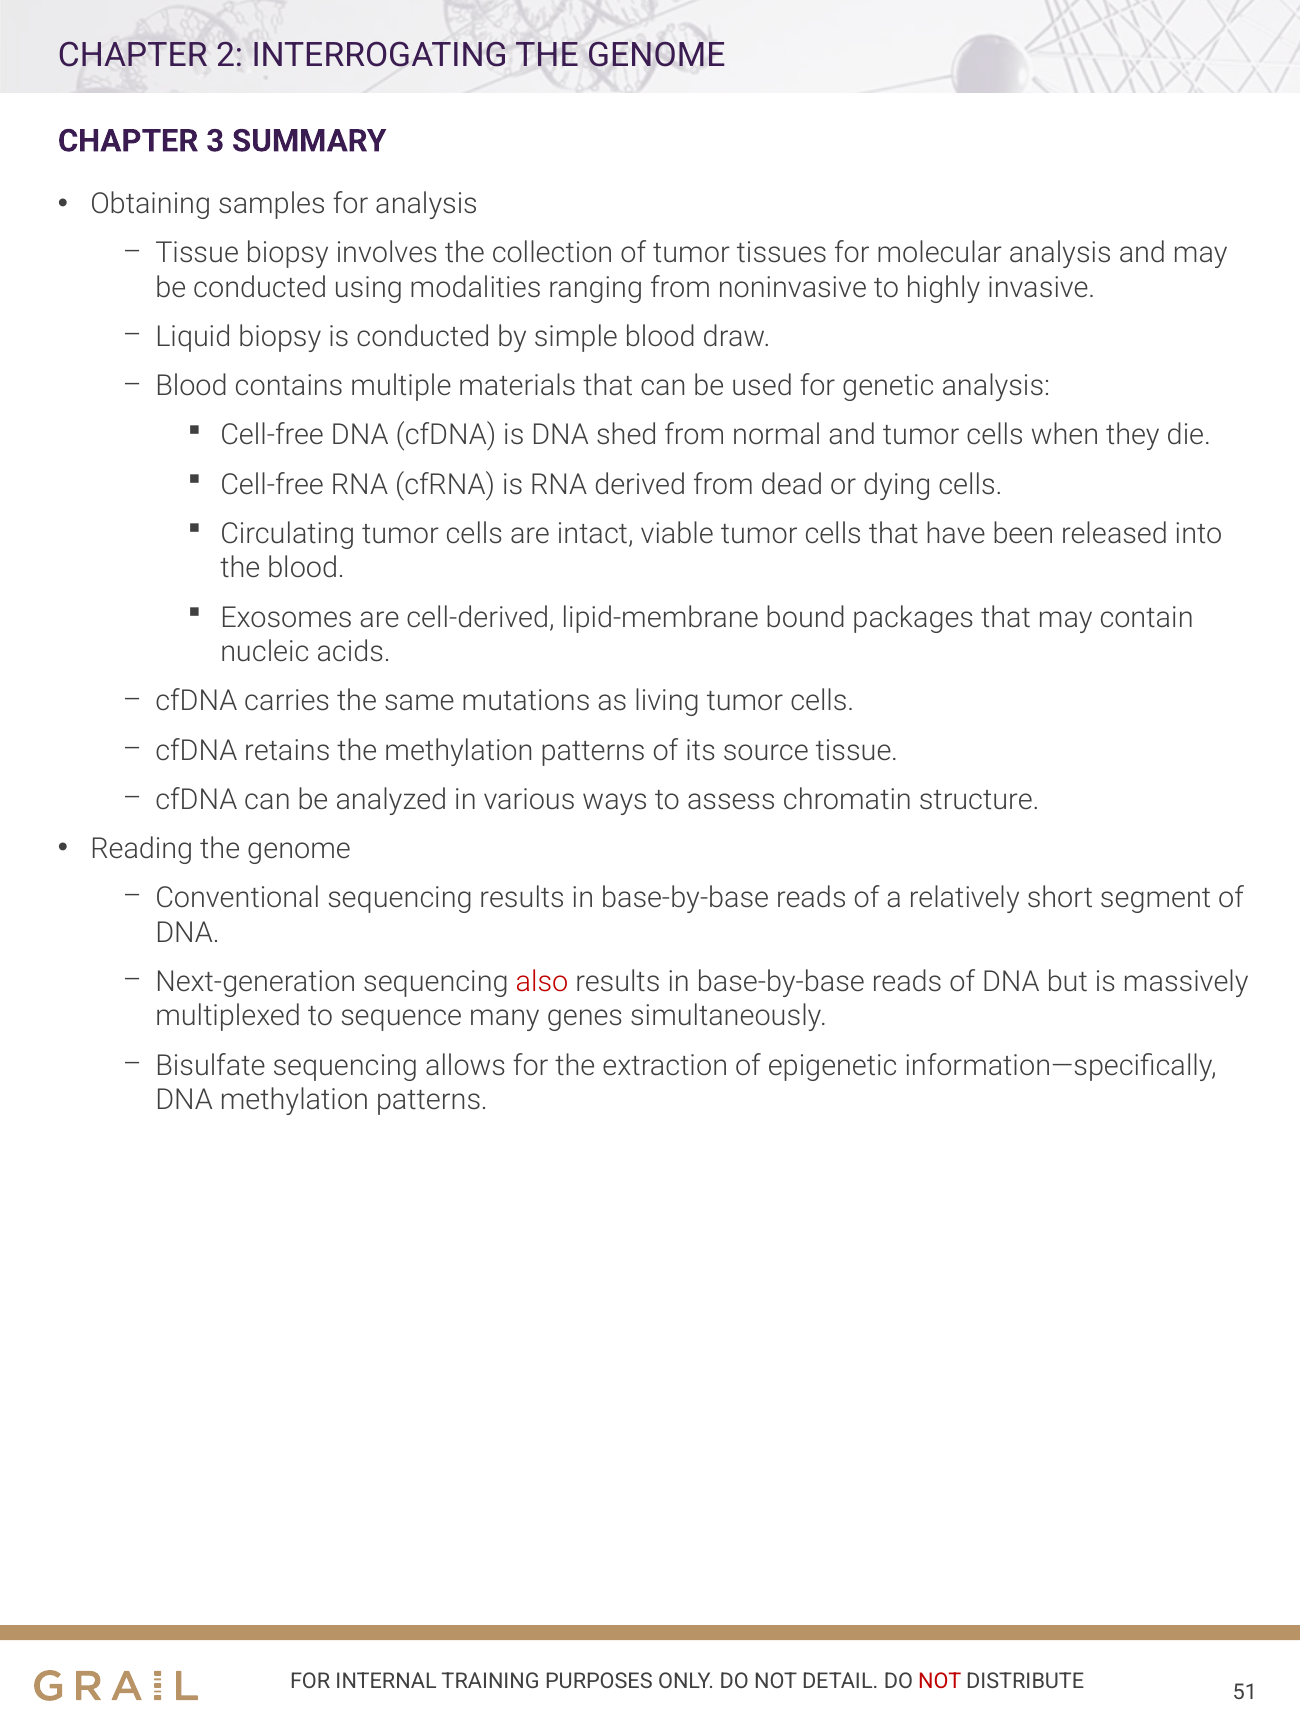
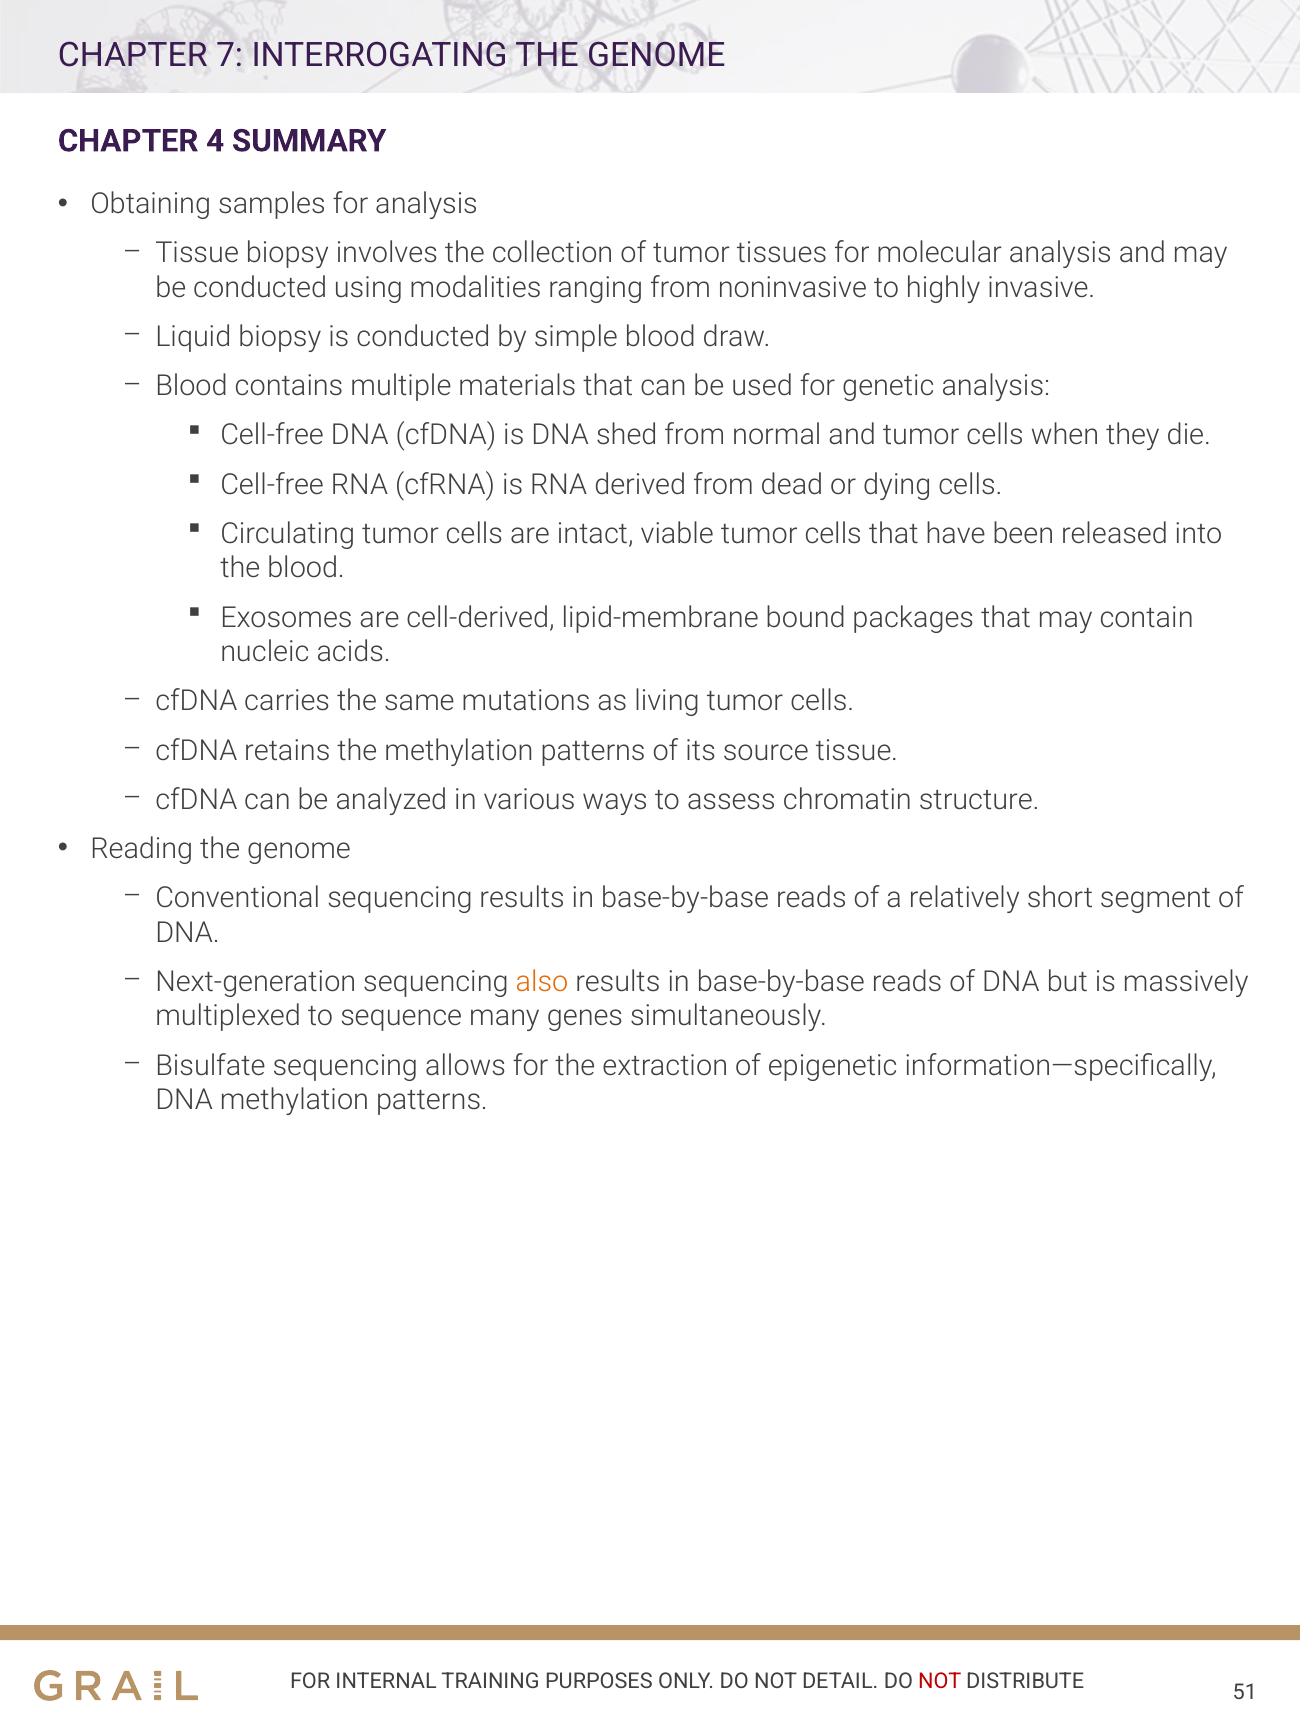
2: 2 -> 7
3: 3 -> 4
also colour: red -> orange
